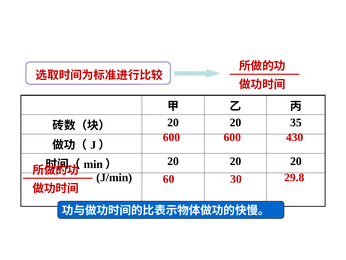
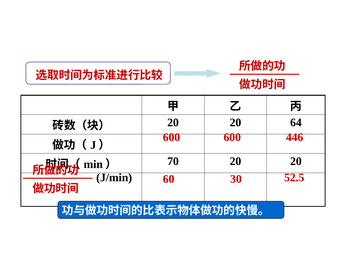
35: 35 -> 64
430: 430 -> 446
20 at (173, 161): 20 -> 70
29.8: 29.8 -> 52.5
